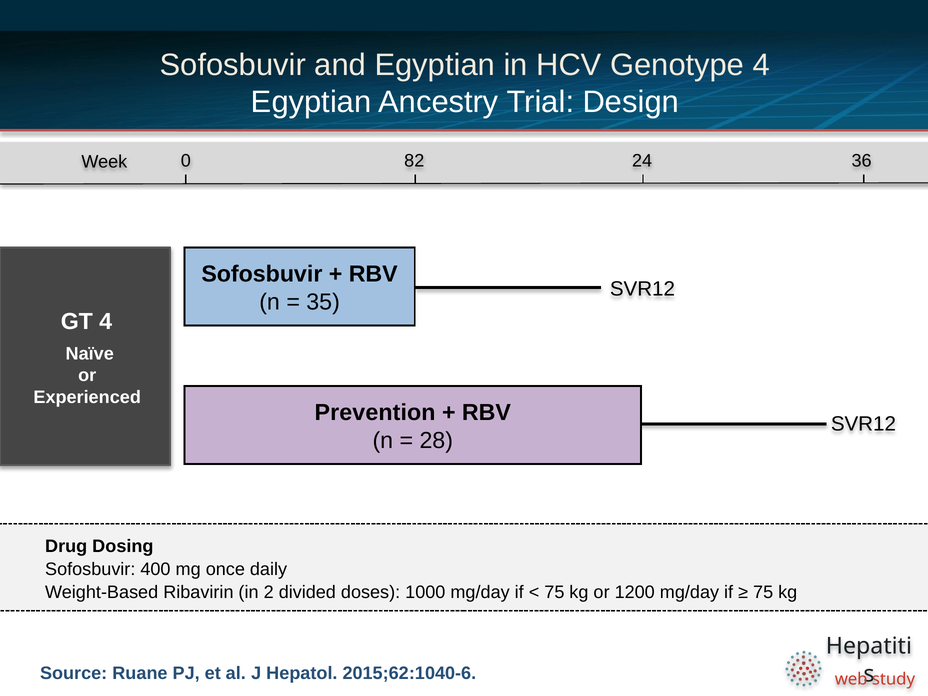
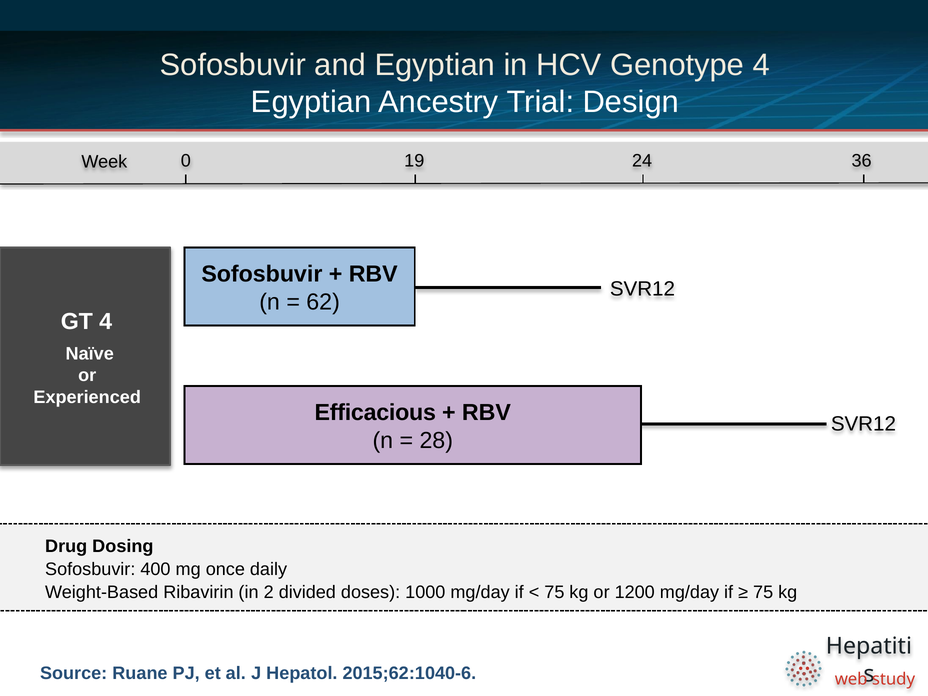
82: 82 -> 19
35: 35 -> 62
Prevention: Prevention -> Efficacious
